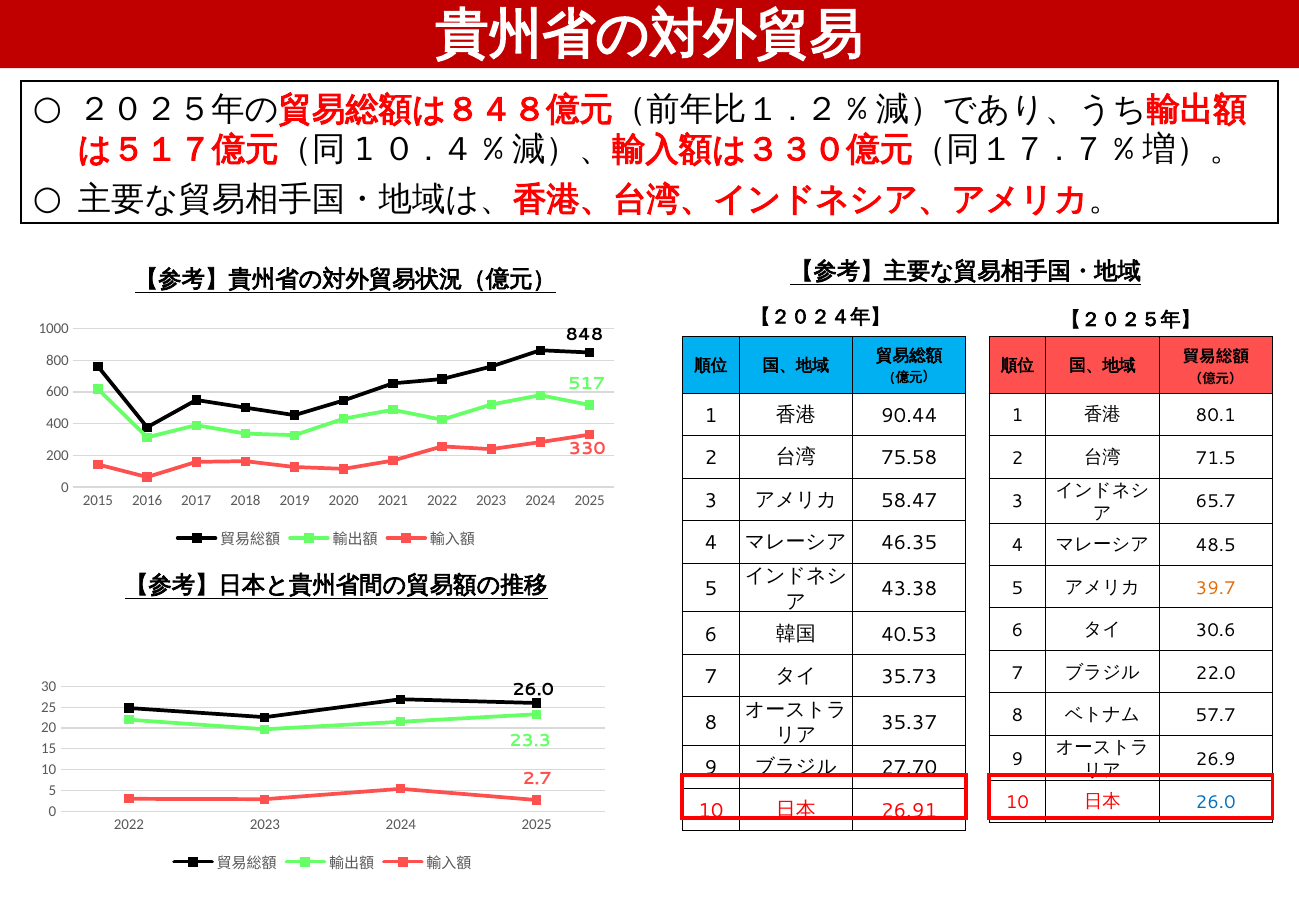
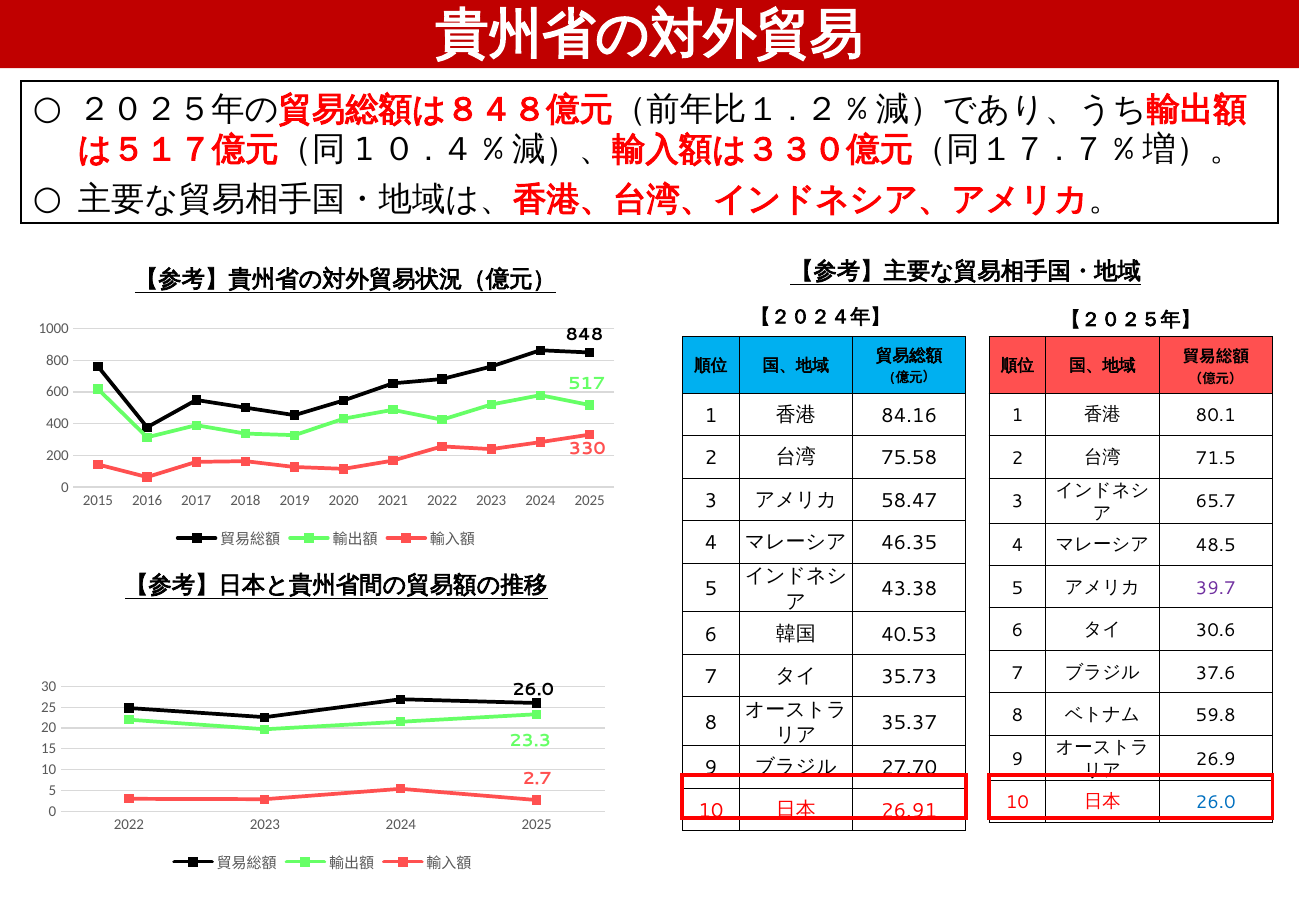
90.44: 90.44 -> 84.16
39.7 colour: orange -> purple
22.0: 22.0 -> 37.6
57.7: 57.7 -> 59.8
